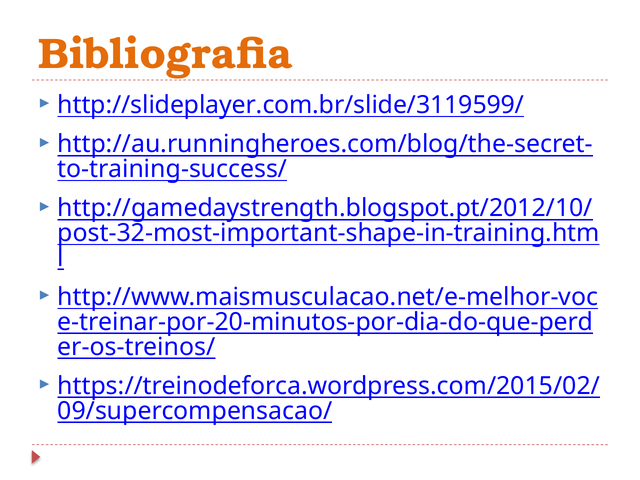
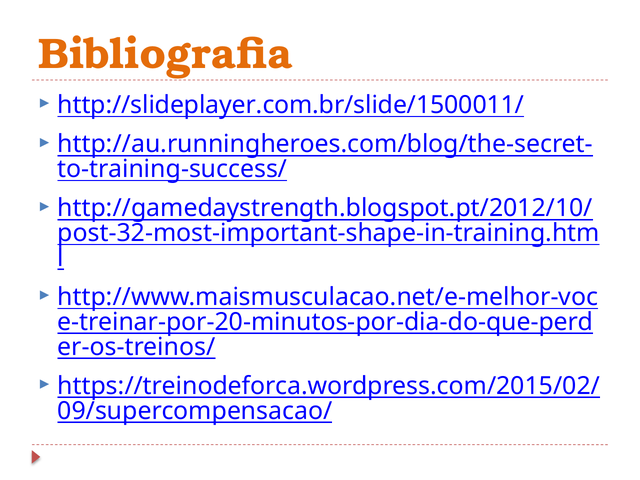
http://slideplayer.com.br/slide/3119599/: http://slideplayer.com.br/slide/3119599/ -> http://slideplayer.com.br/slide/1500011/
